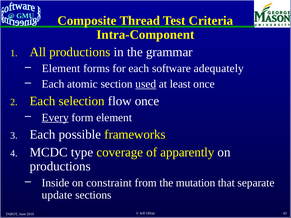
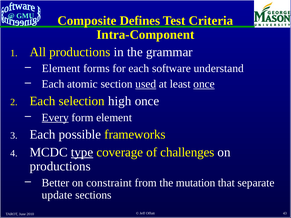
Thread: Thread -> Defines
adequately: adequately -> understand
once at (204, 84) underline: none -> present
flow: flow -> high
type underline: none -> present
apparently: apparently -> challenges
Inside: Inside -> Better
